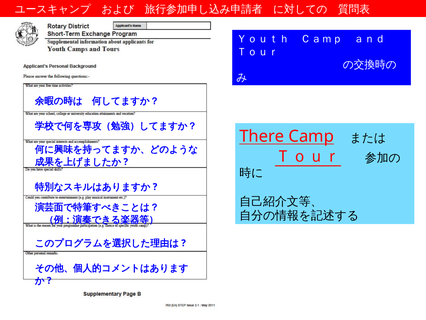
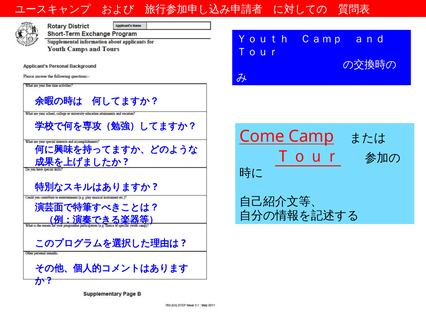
There: There -> Come
